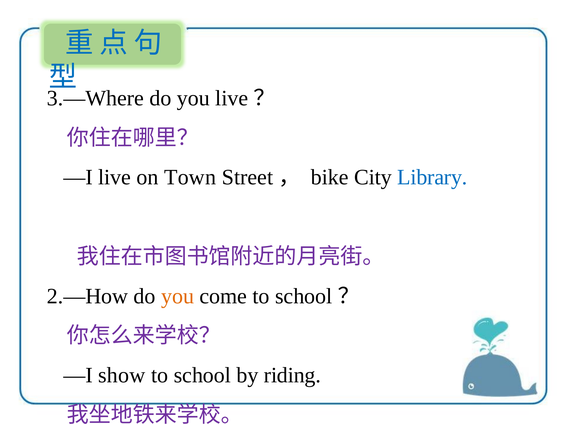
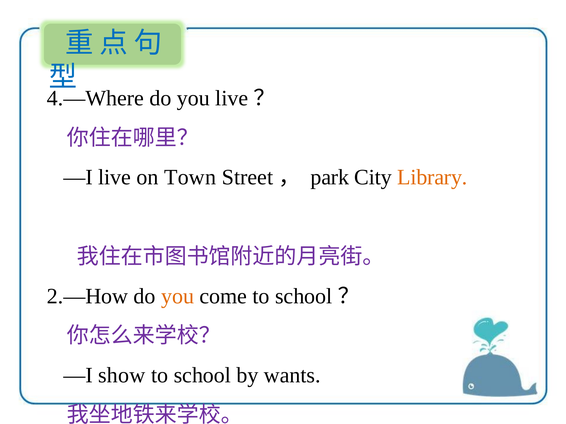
3.—Where: 3.—Where -> 4.—Where
bike: bike -> park
Library colour: blue -> orange
riding: riding -> wants
